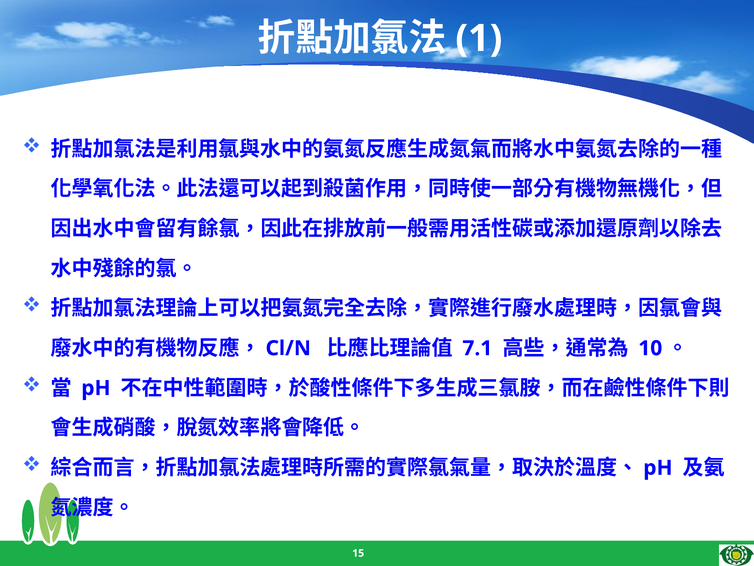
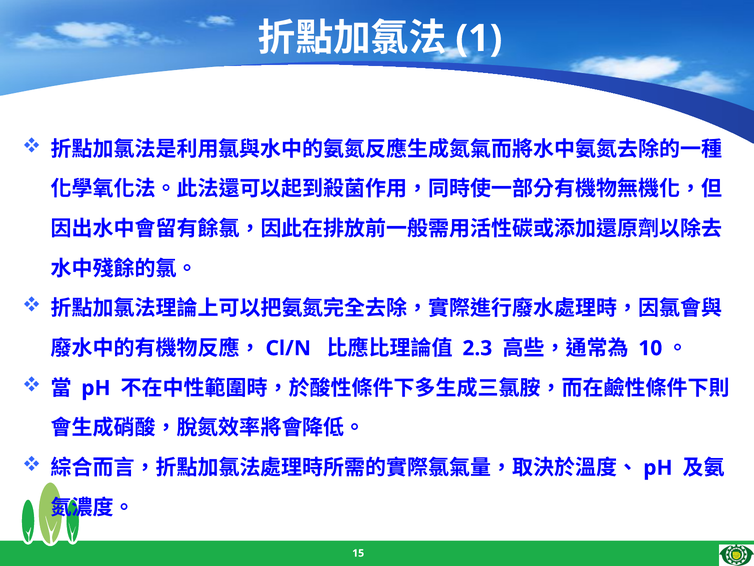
7.1: 7.1 -> 2.3
